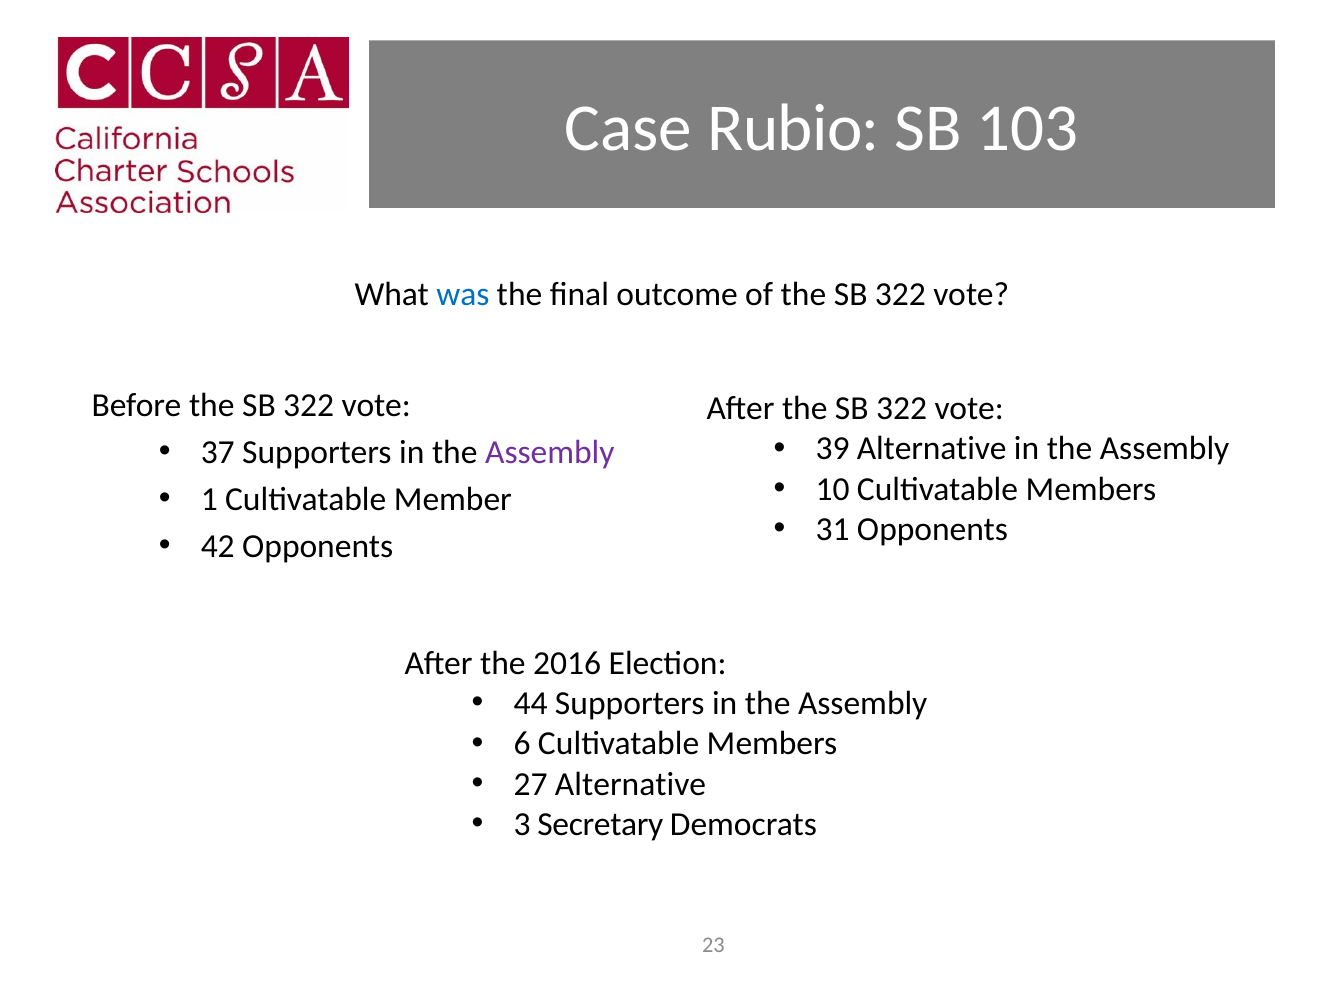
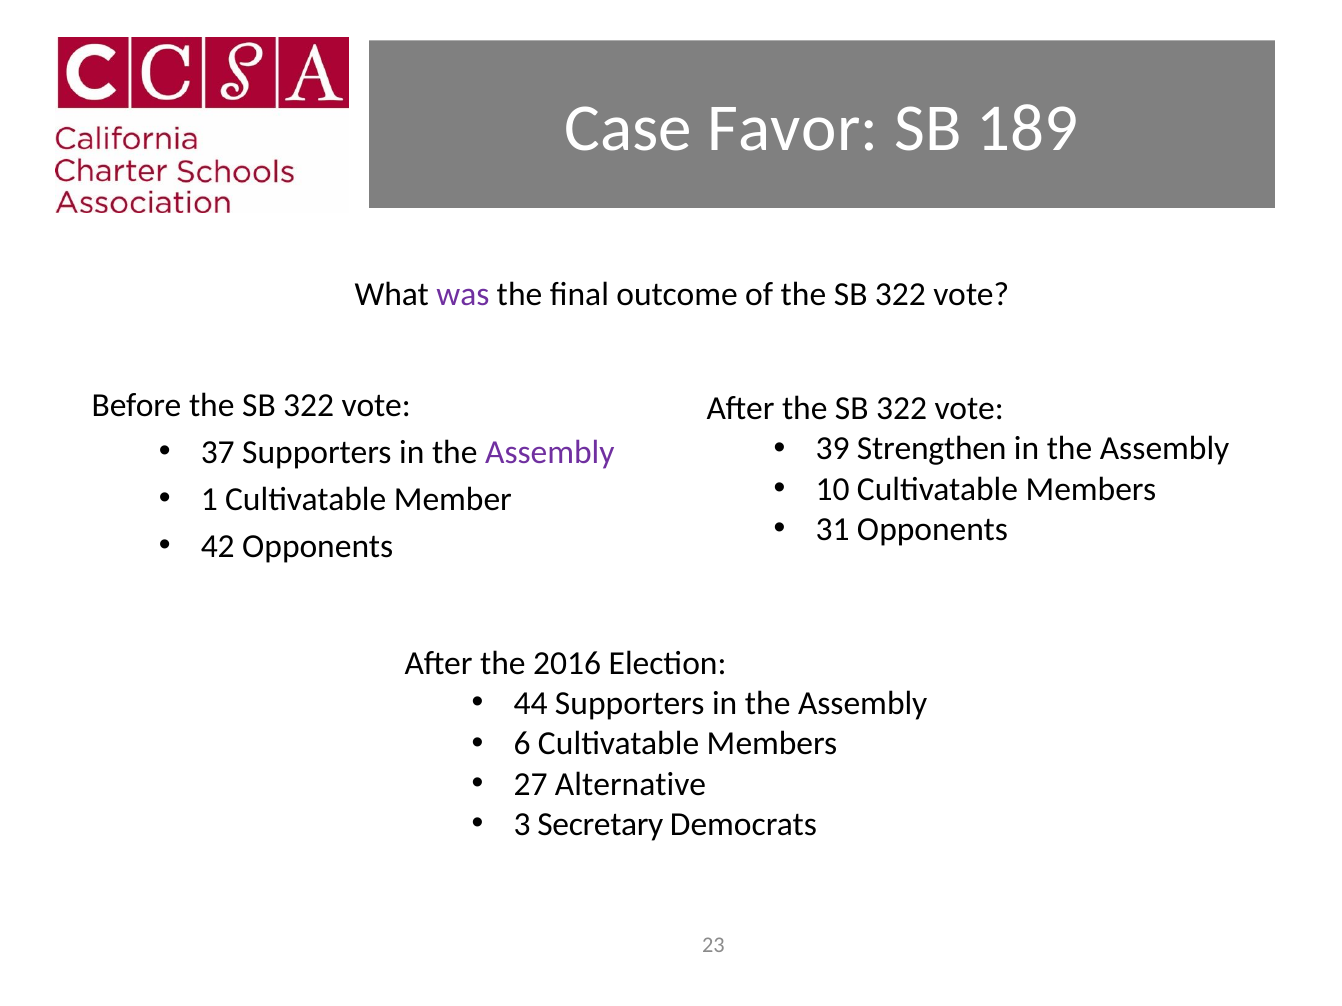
Rubio: Rubio -> Favor
103: 103 -> 189
was colour: blue -> purple
39 Alternative: Alternative -> Strengthen
